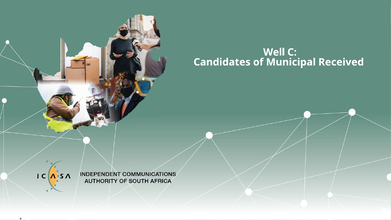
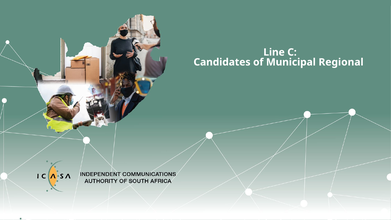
Well: Well -> Line
Received: Received -> Regional
